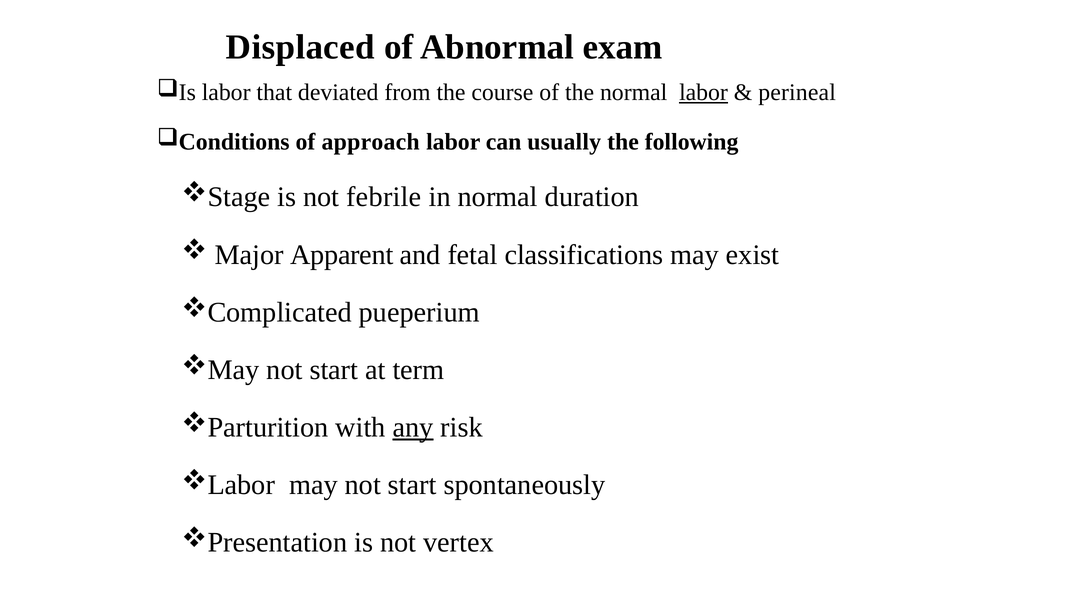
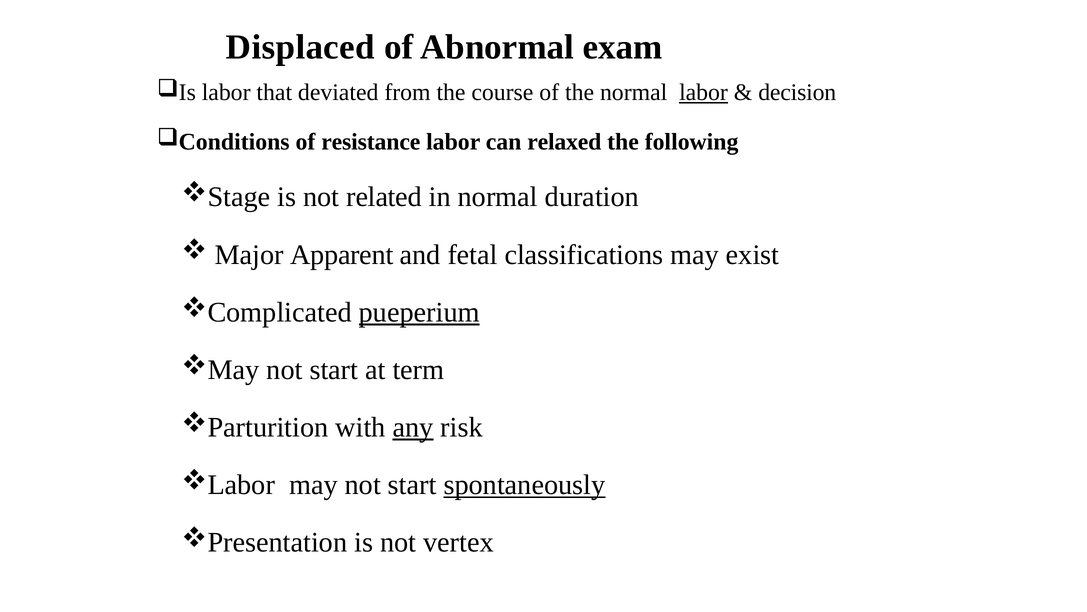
perineal: perineal -> decision
approach: approach -> resistance
usually: usually -> relaxed
febrile: febrile -> related
pueperium underline: none -> present
spontaneously underline: none -> present
